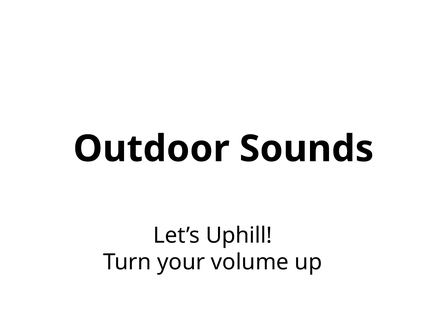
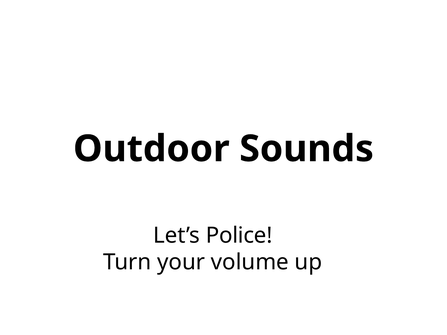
Uphill: Uphill -> Police
